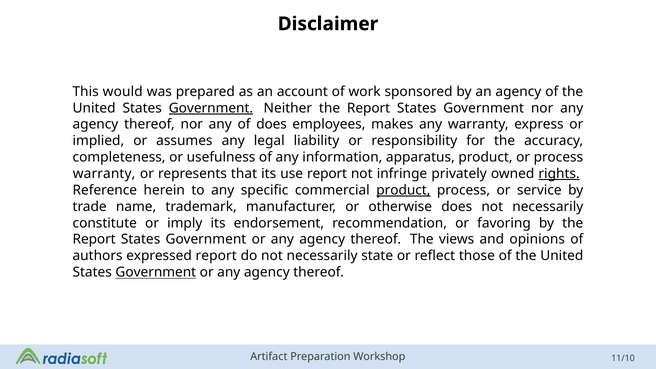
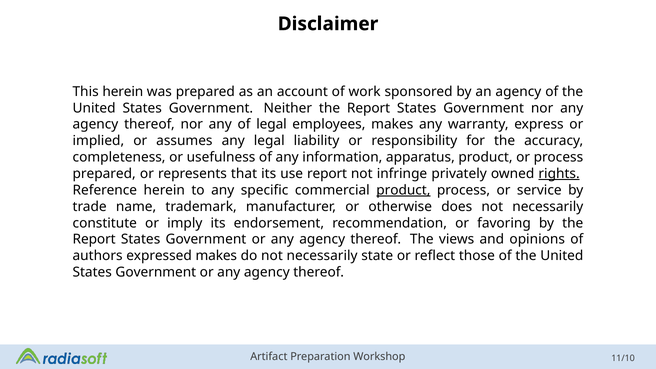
This would: would -> herein
Government at (211, 108) underline: present -> none
of does: does -> legal
warranty at (104, 174): warranty -> prepared
expressed report: report -> makes
Government at (156, 272) underline: present -> none
